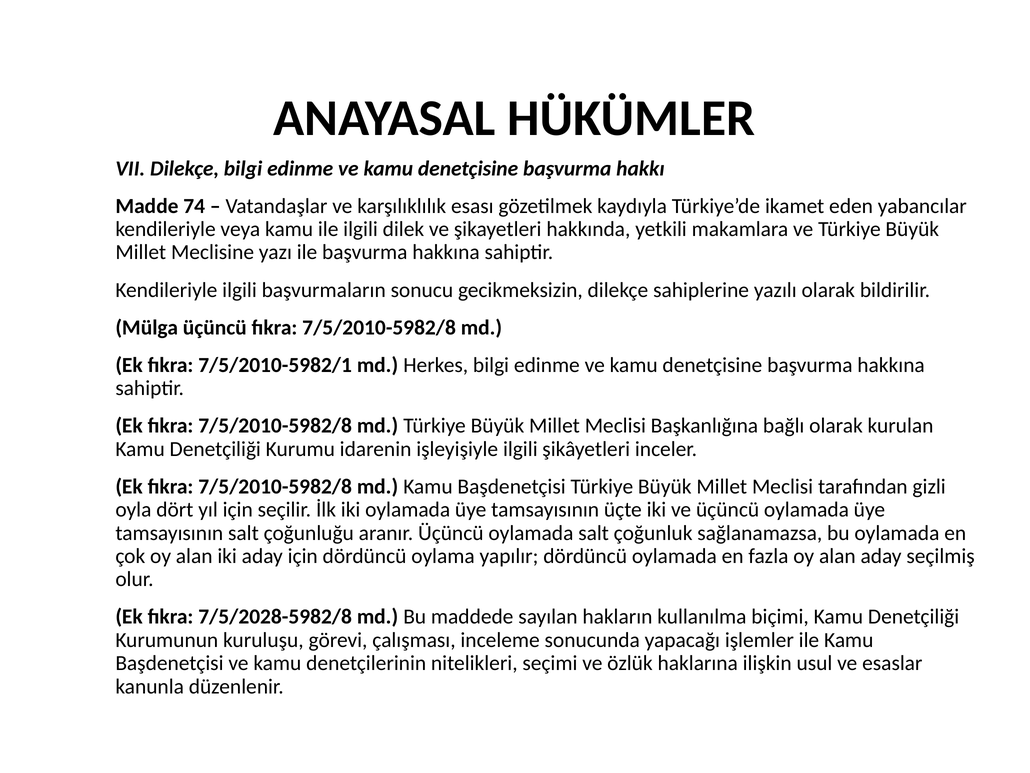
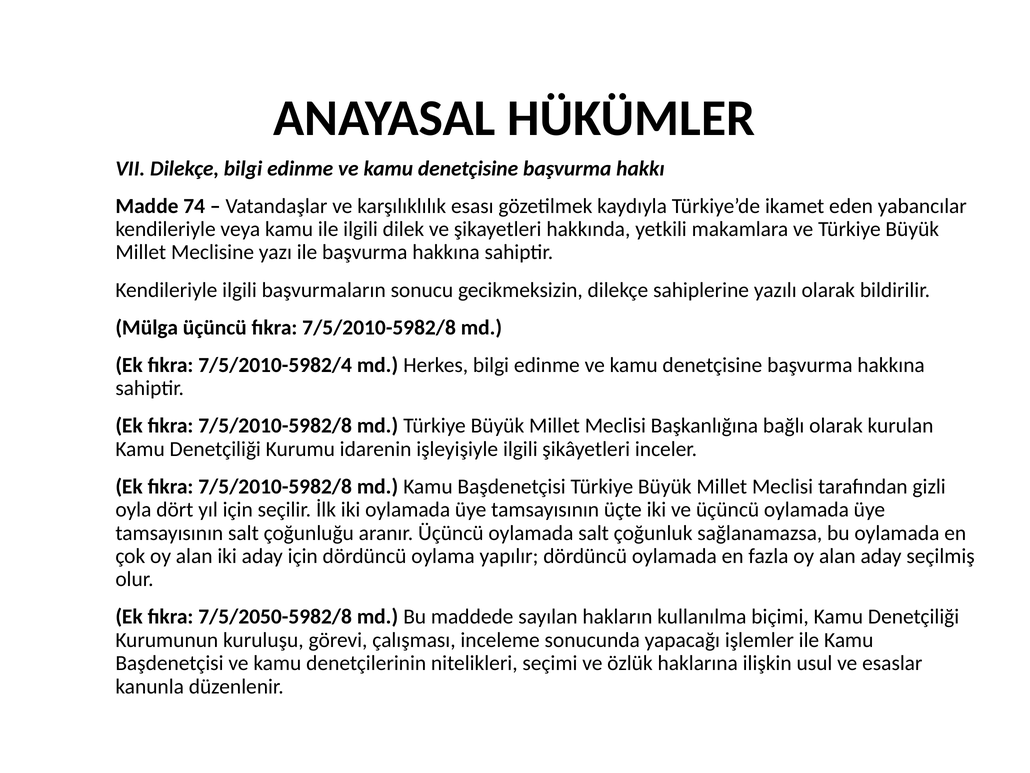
7/5/2010-5982/1: 7/5/2010-5982/1 -> 7/5/2010-5982/4
7/5/2028-5982/8: 7/5/2028-5982/8 -> 7/5/2050-5982/8
